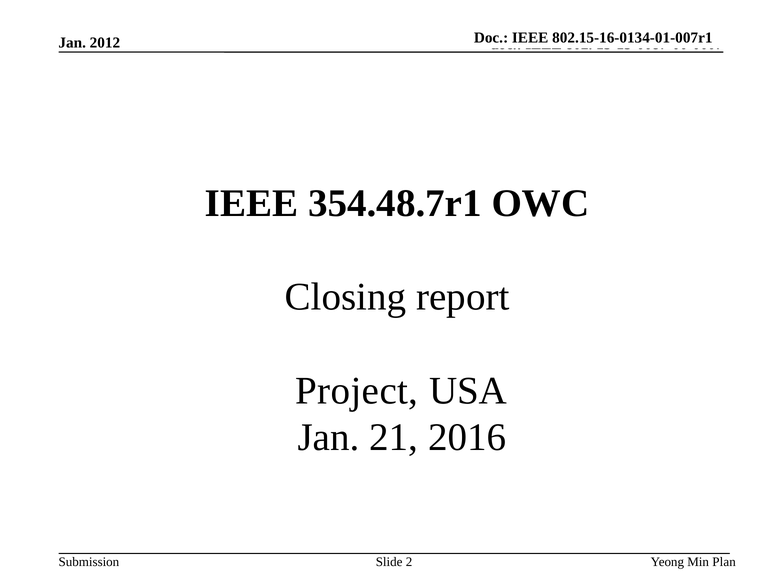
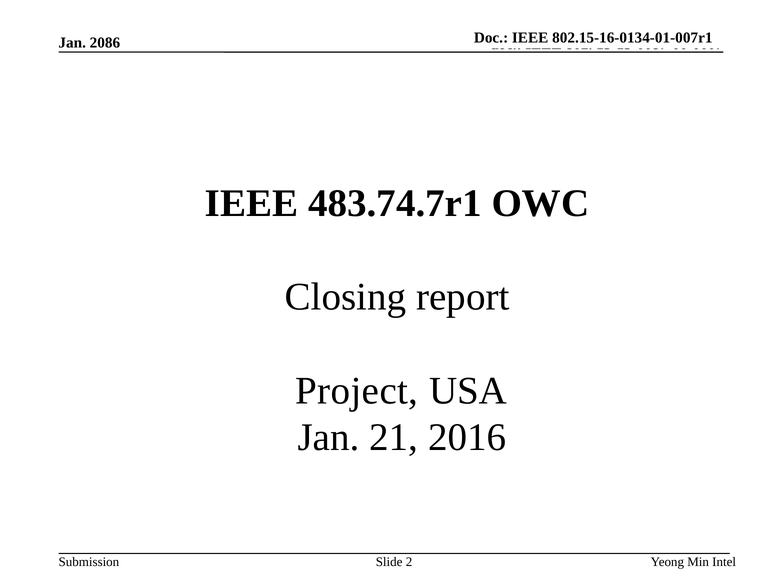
2012: 2012 -> 2086
354.48.7r1: 354.48.7r1 -> 483.74.7r1
Plan: Plan -> Intel
